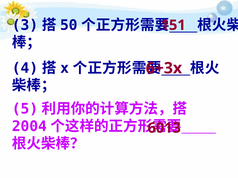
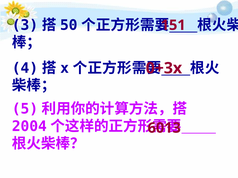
6+3x: 6+3x -> 0+3x
